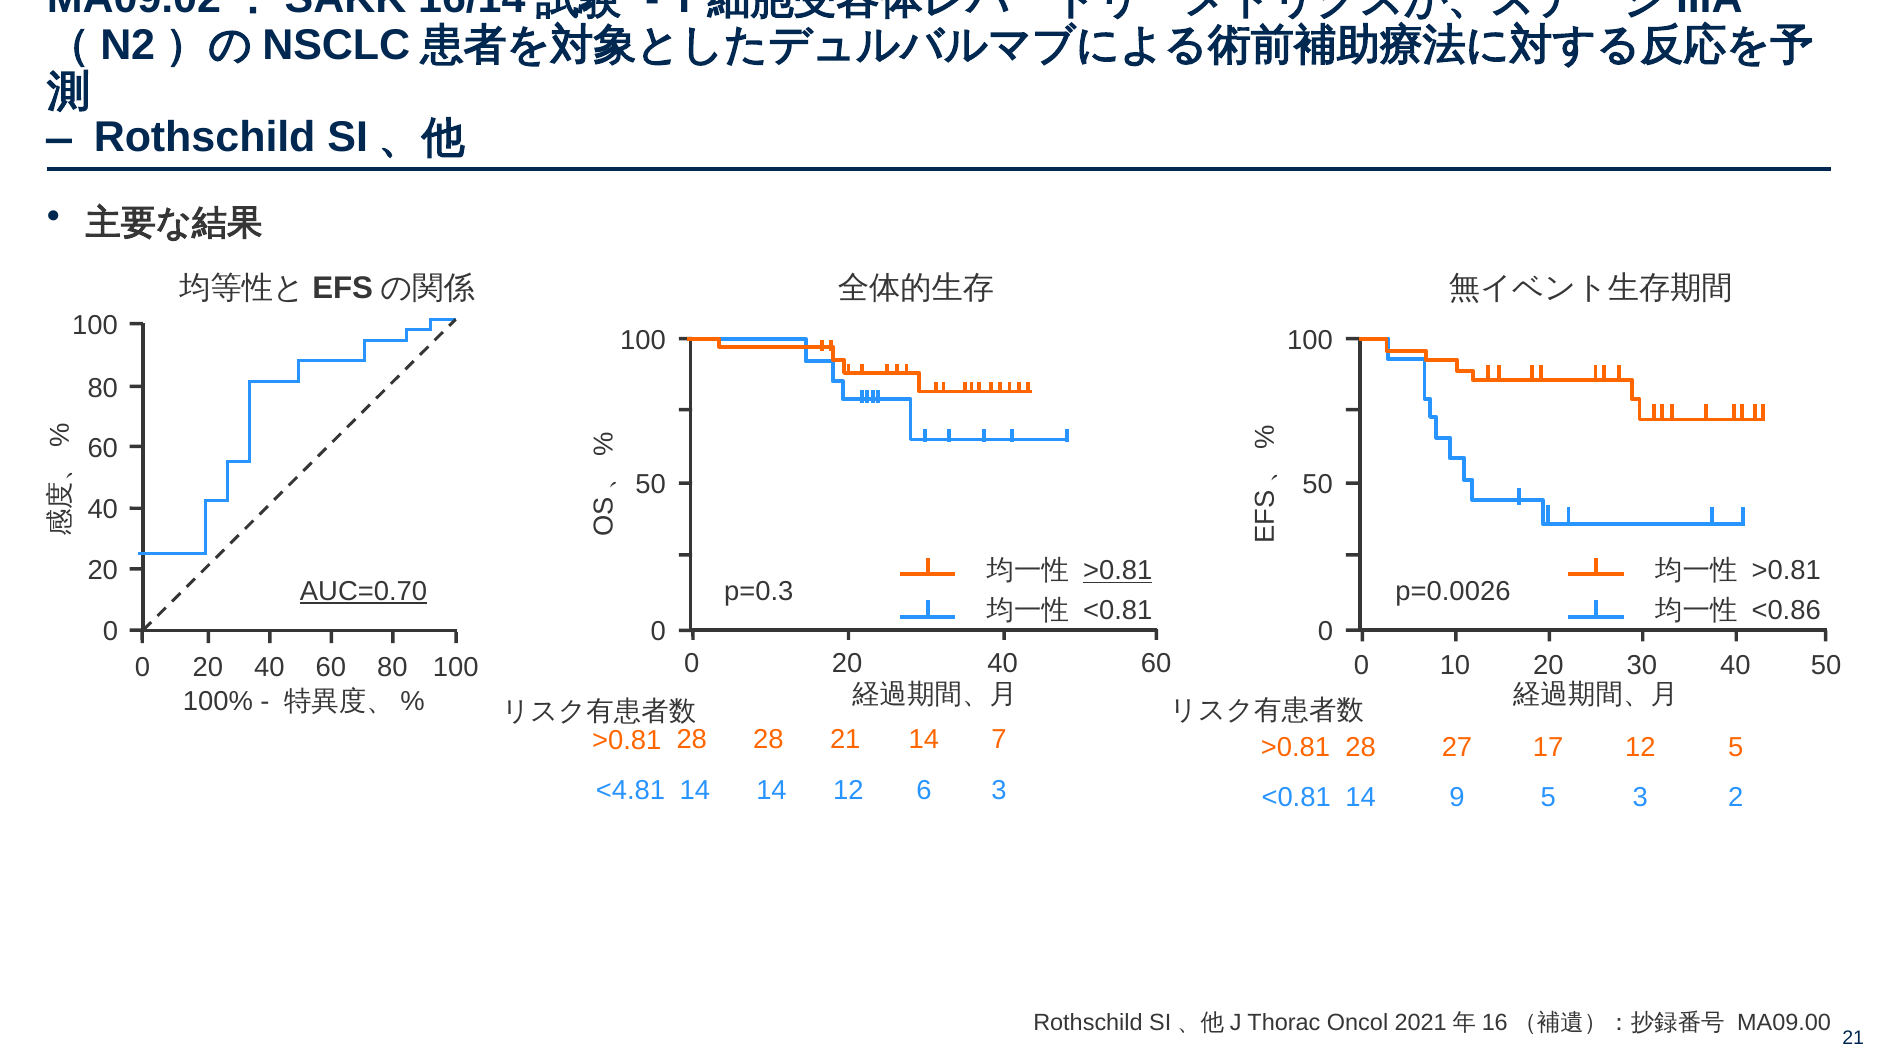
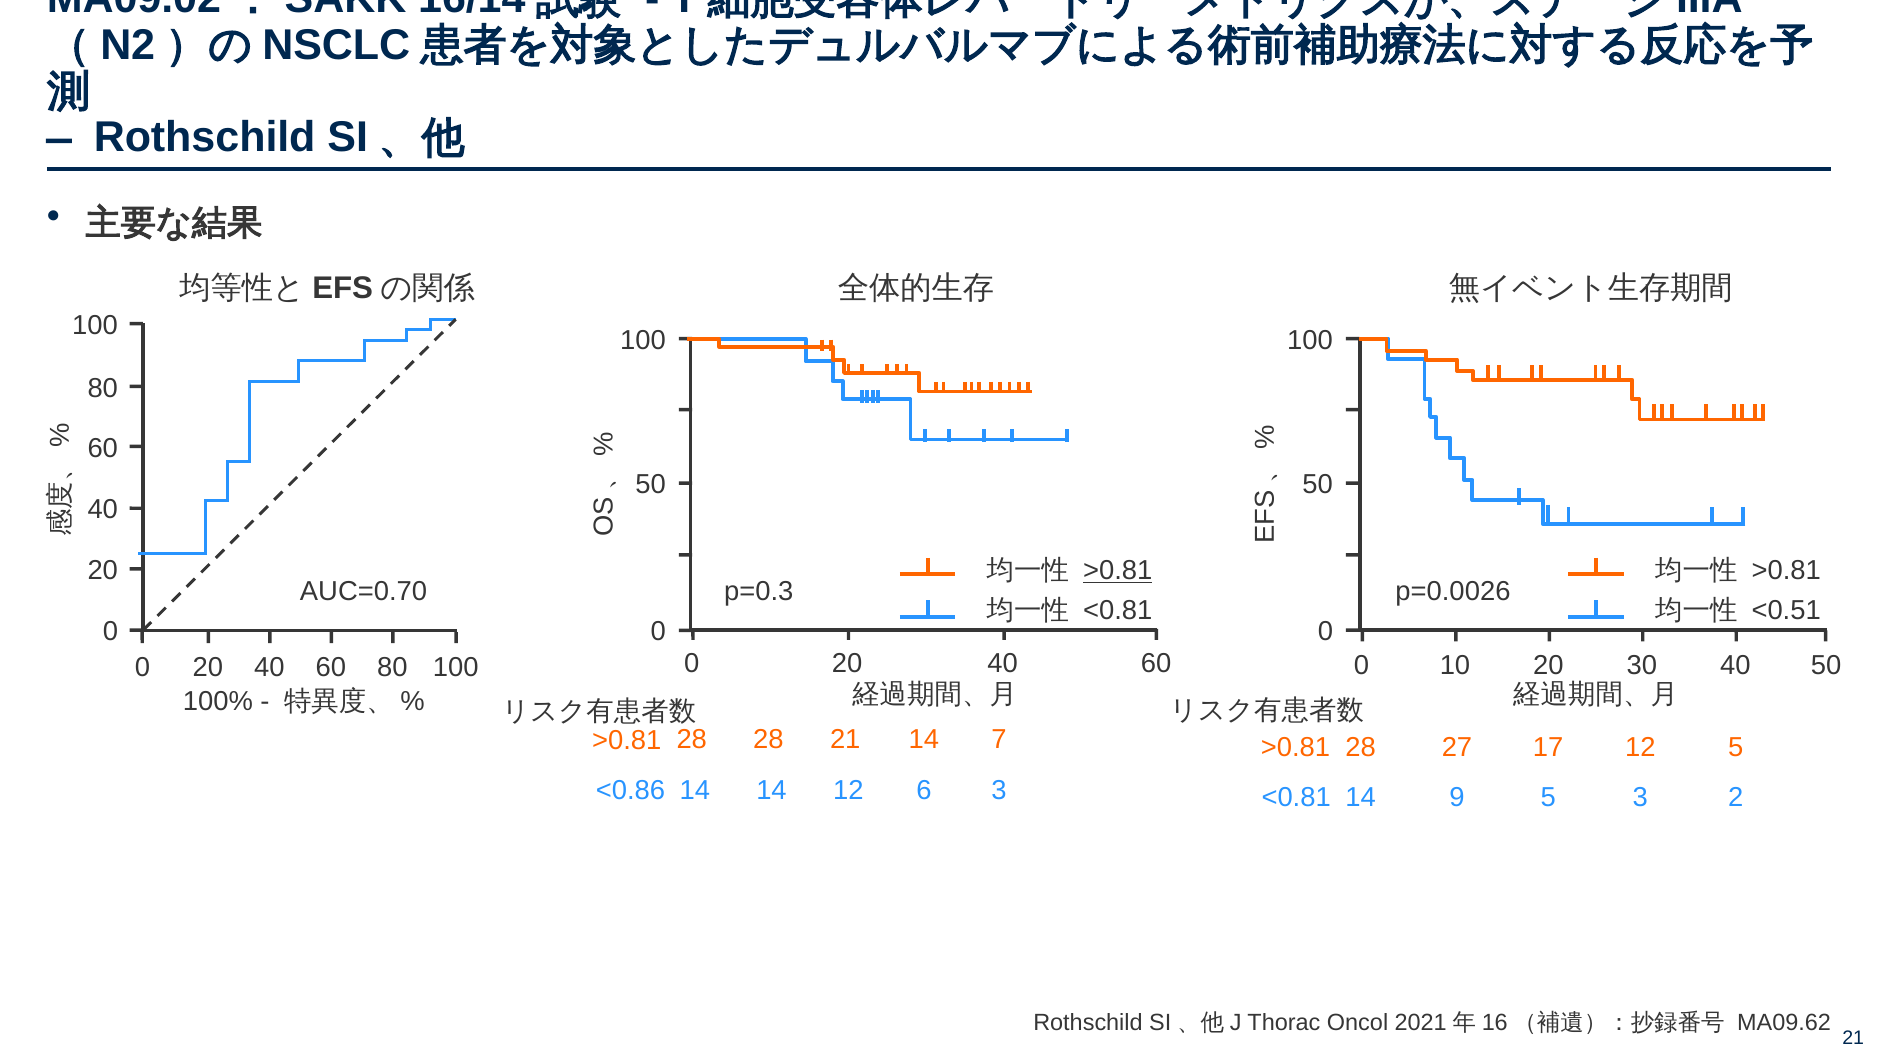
AUC=0.70 underline: present -> none
<0.86: <0.86 -> <0.51
<4.81: <4.81 -> <0.86
MA09.00: MA09.00 -> MA09.62
